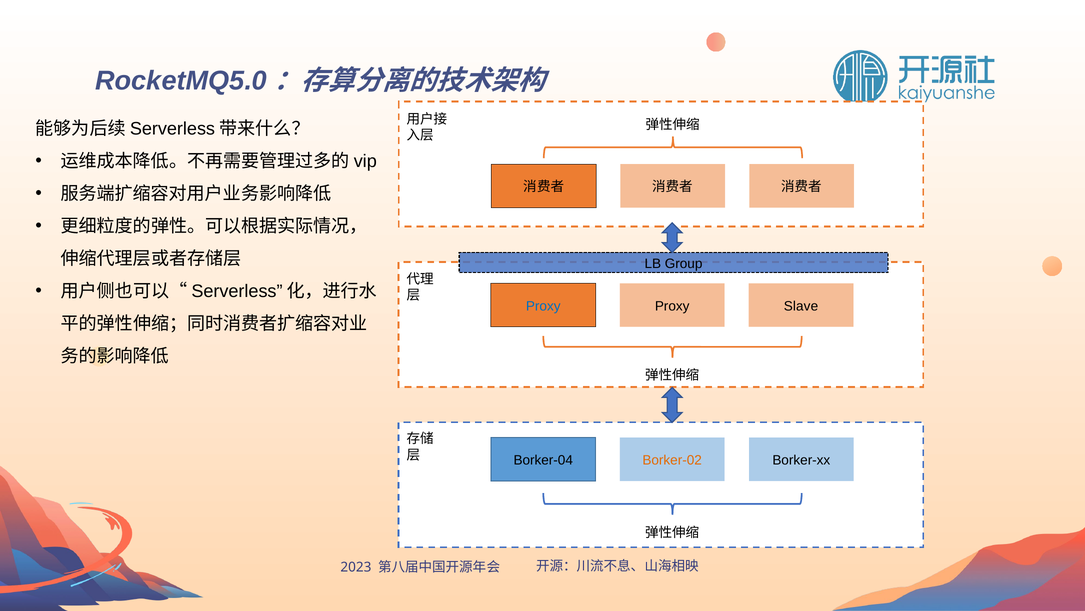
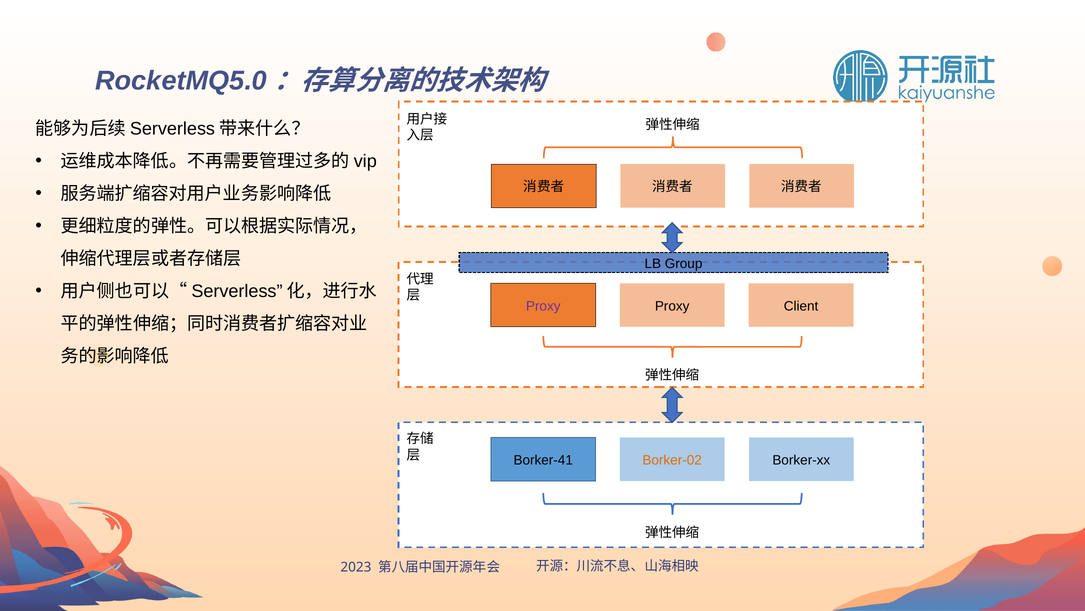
Proxy at (543, 306) colour: blue -> purple
Slave: Slave -> Client
Borker-04: Borker-04 -> Borker-41
